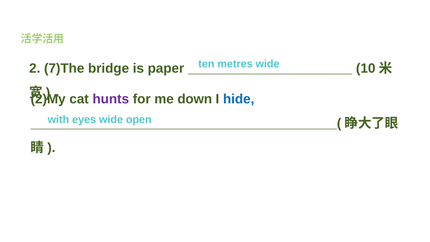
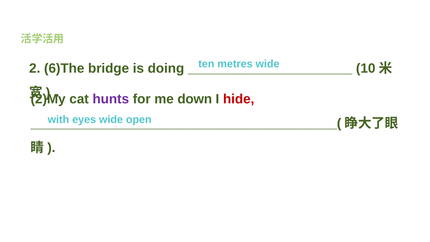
7)The: 7)The -> 6)The
paper: paper -> doing
hide colour: blue -> red
